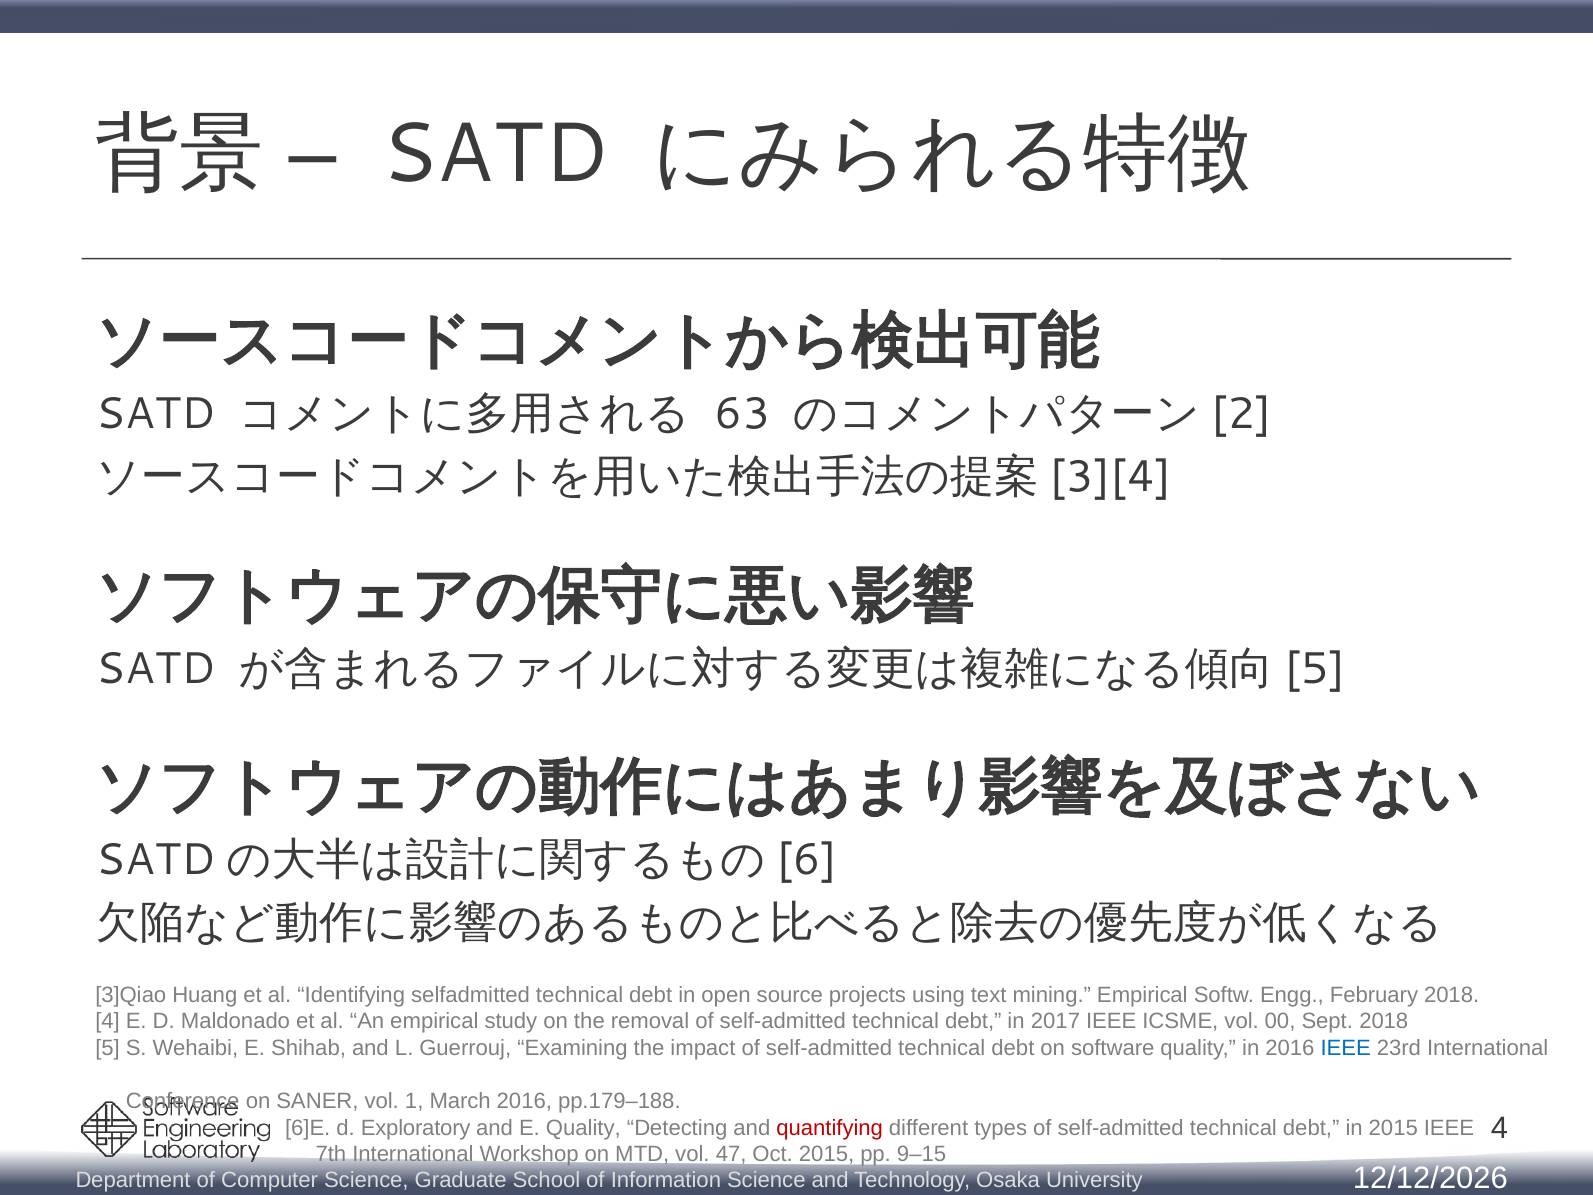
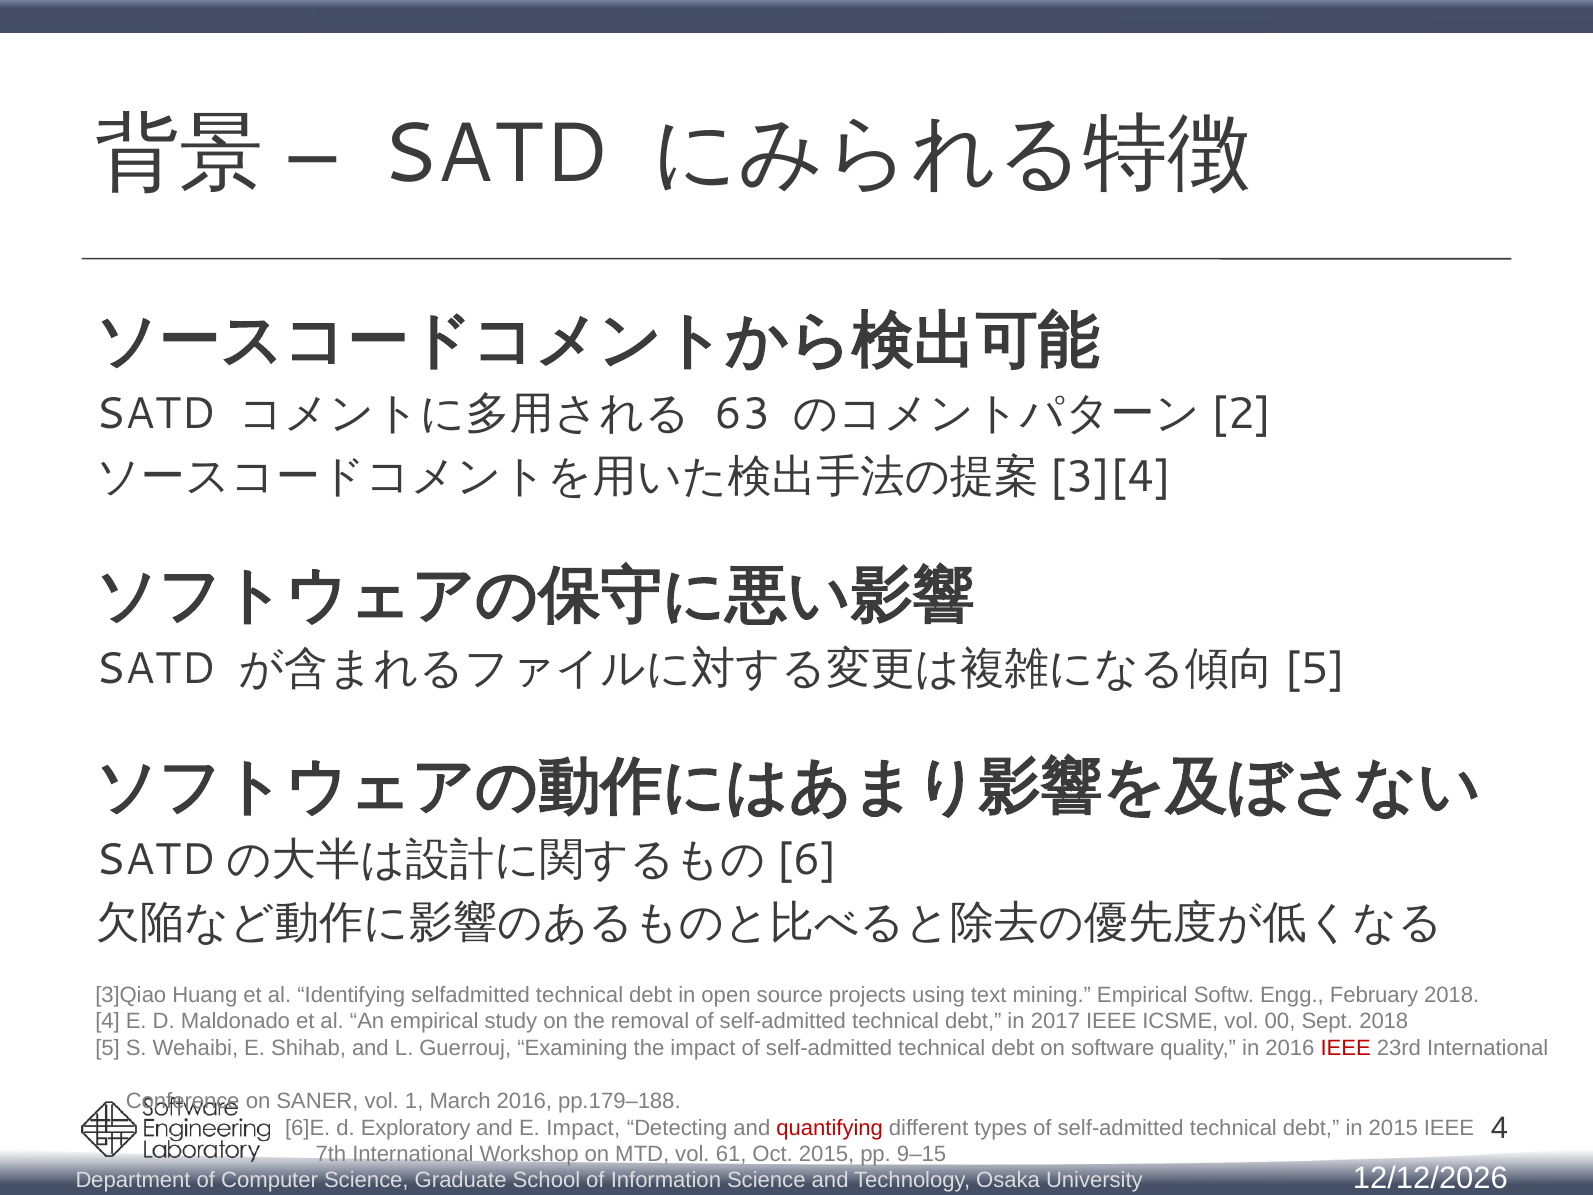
IEEE at (1346, 1048) colour: blue -> red
E Quality: Quality -> Impact
47: 47 -> 61
